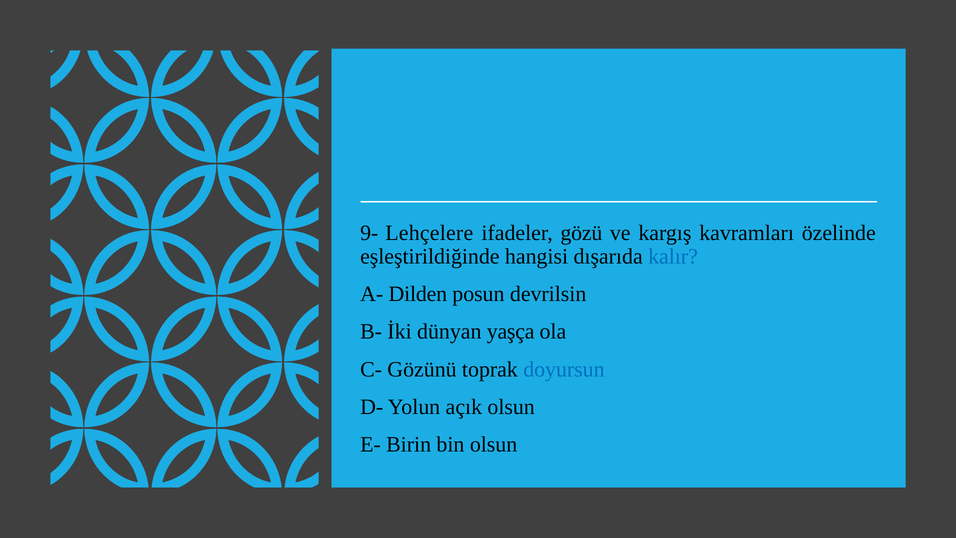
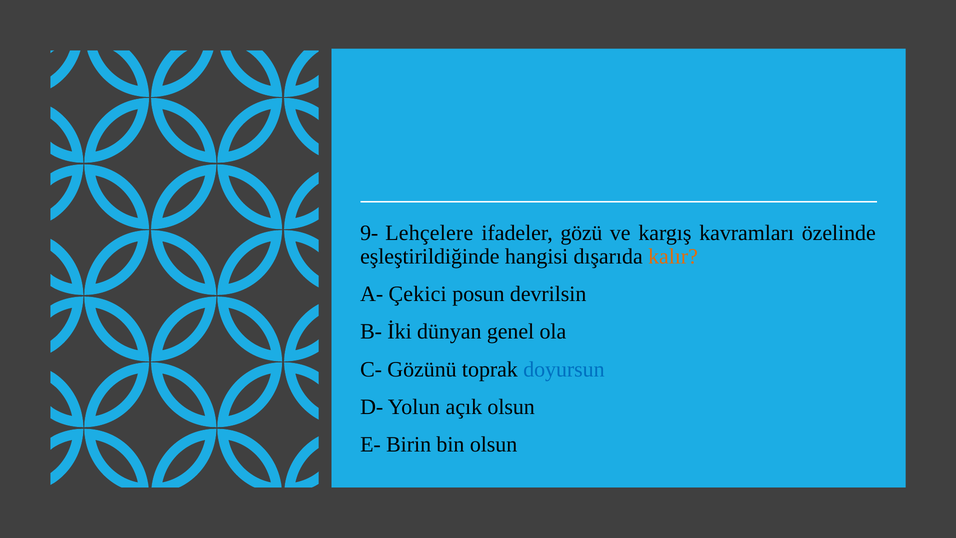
kalır colour: blue -> orange
Dilden: Dilden -> Çekici
yaşça: yaşça -> genel
